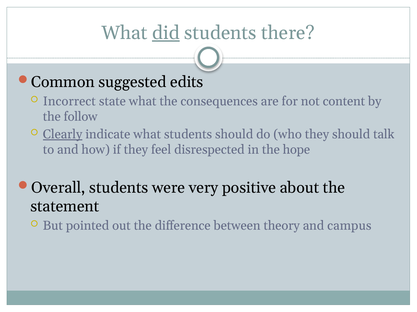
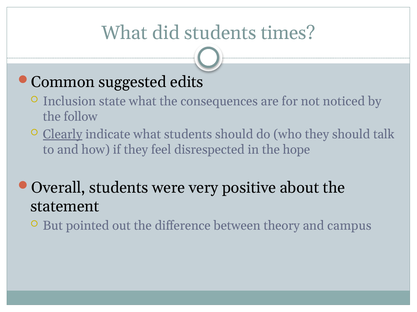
did underline: present -> none
there: there -> times
Incorrect: Incorrect -> Inclusion
content: content -> noticed
